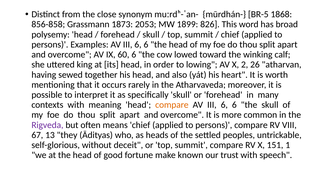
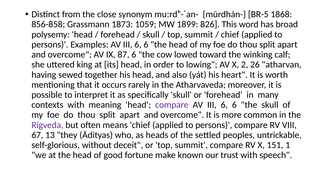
2053: 2053 -> 1059
60: 60 -> 87
compare at (172, 105) colour: orange -> purple
